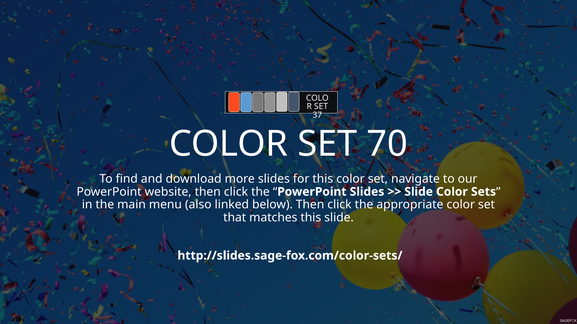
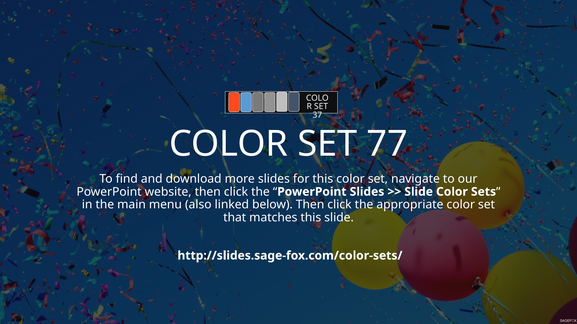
70: 70 -> 77
